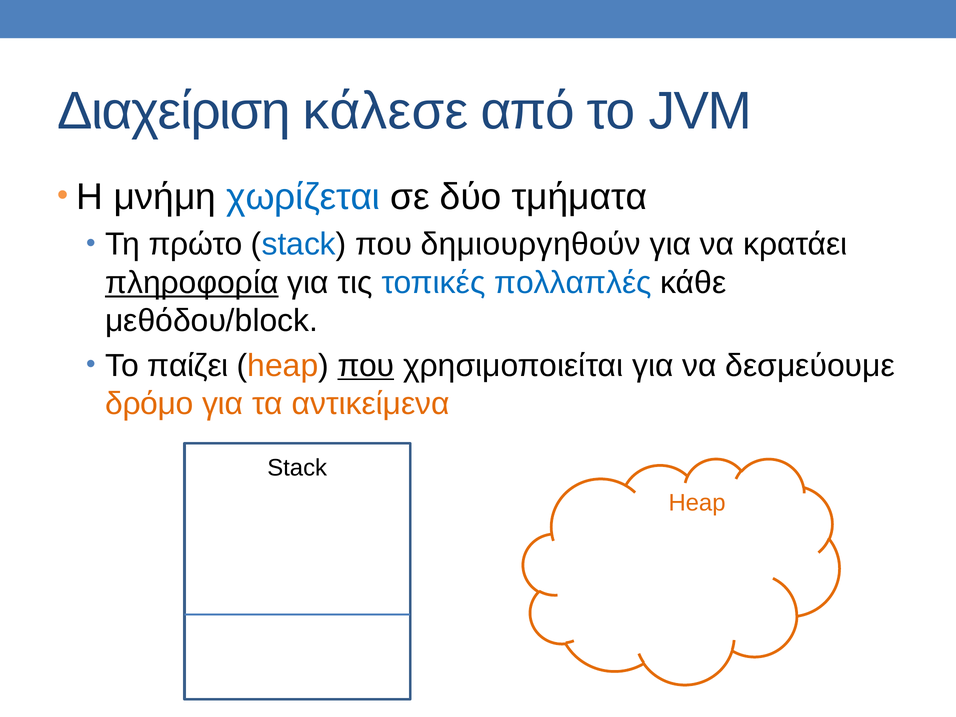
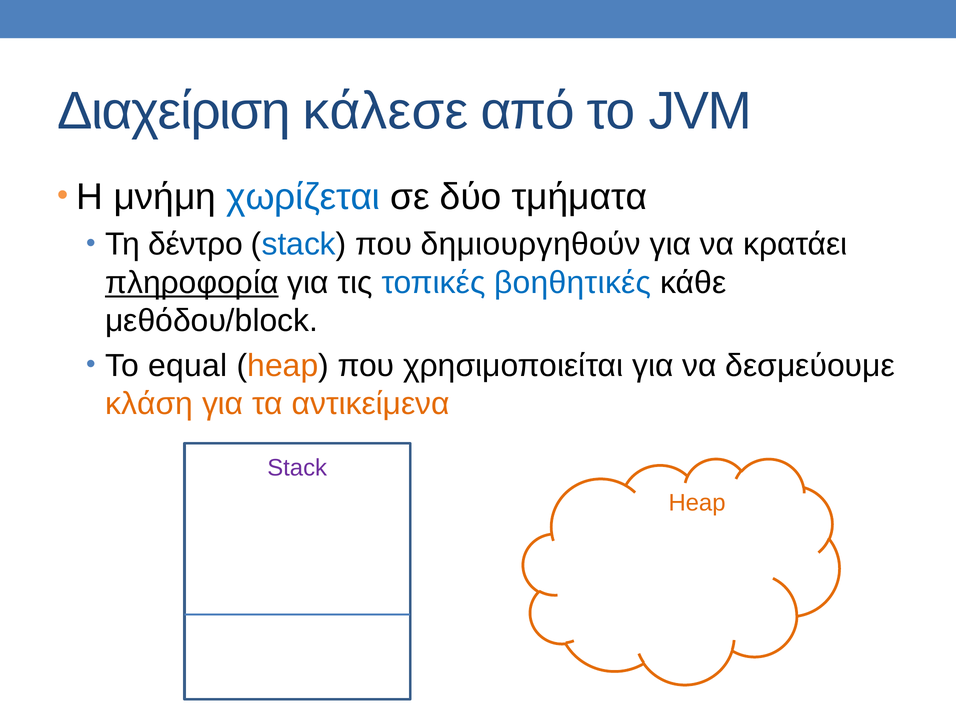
πρώτο: πρώτο -> δέντρο
πολλαπλές: πολλαπλές -> βοηθητικές
παίζει: παίζει -> equal
που at (366, 366) underline: present -> none
δρόμο: δρόμο -> κλάση
Stack at (297, 468) colour: black -> purple
